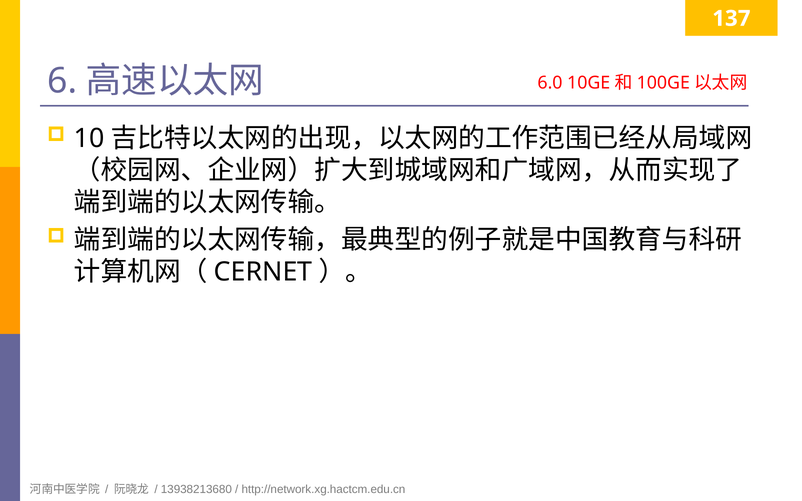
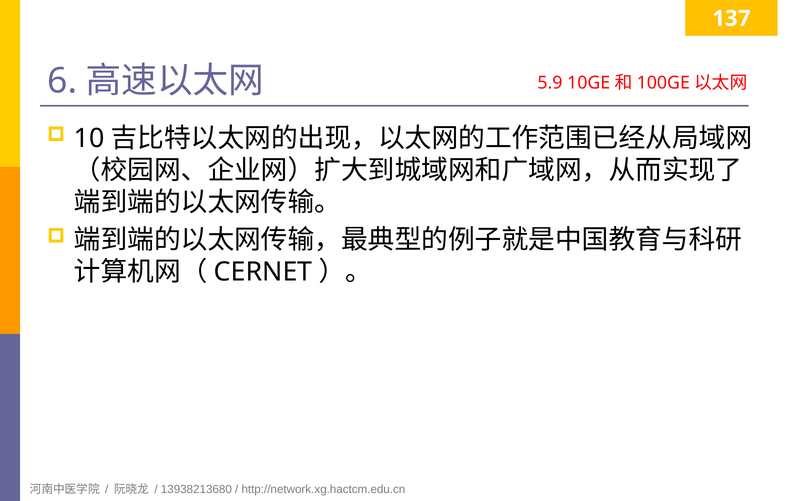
6.0: 6.0 -> 5.9
